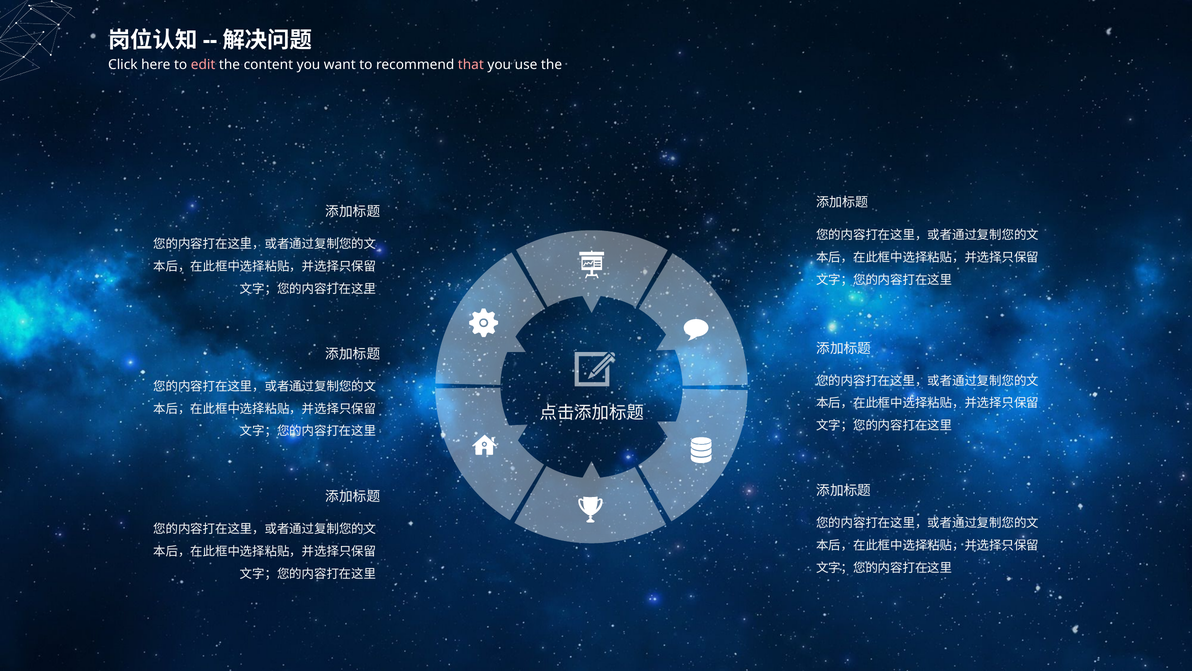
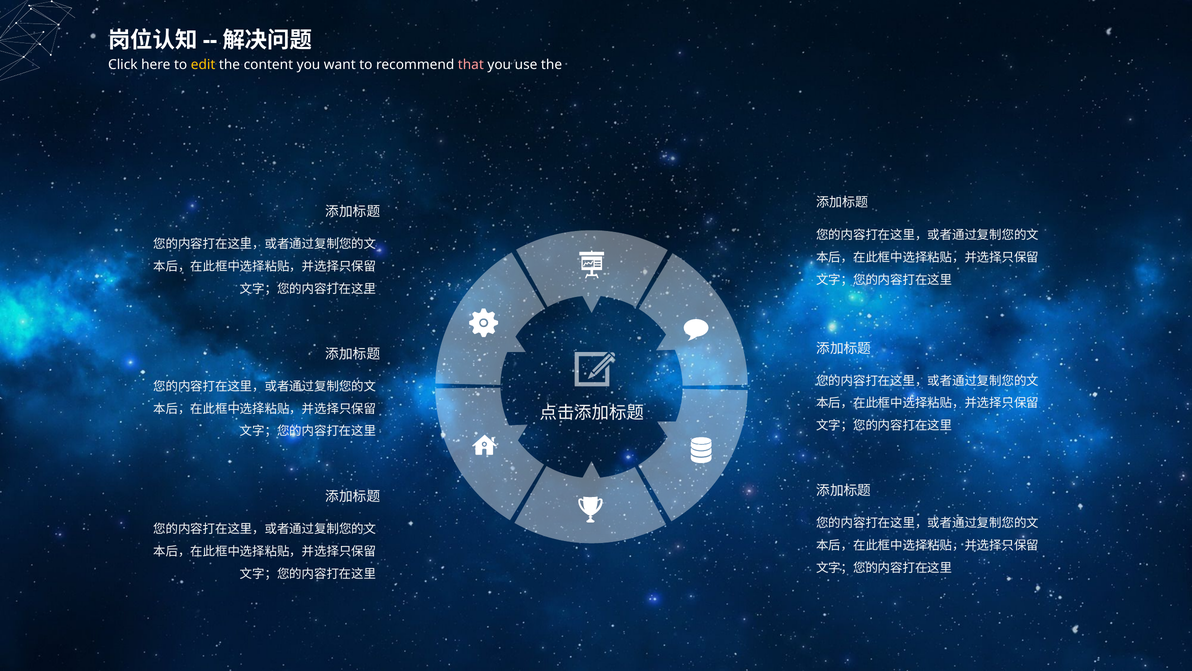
edit colour: pink -> yellow
